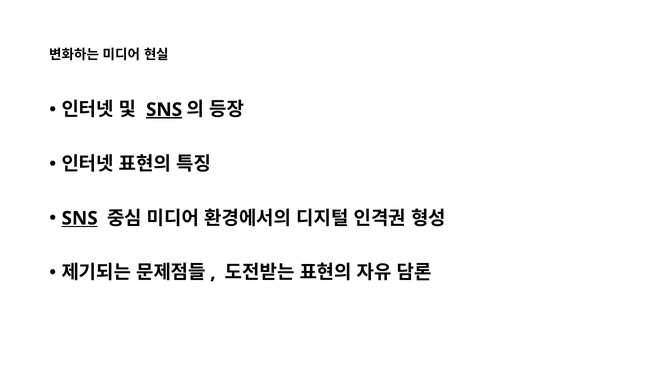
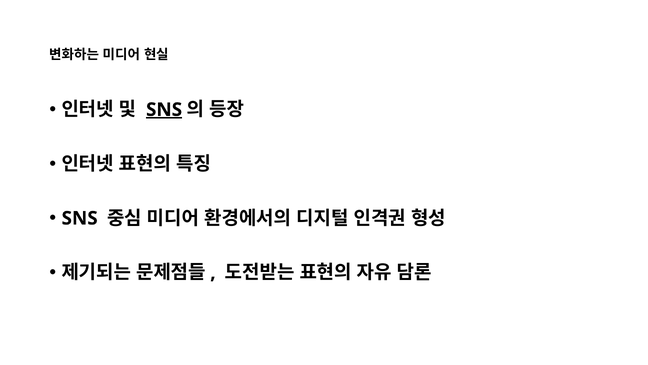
SNS at (80, 218) underline: present -> none
